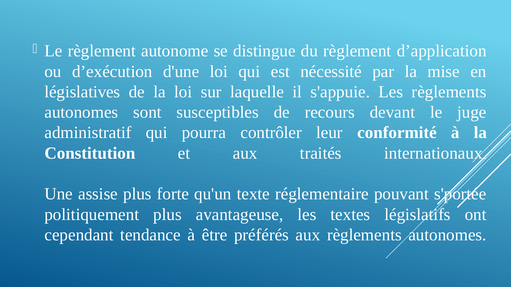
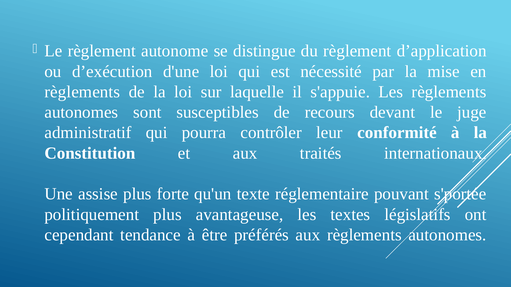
législatives at (82, 92): législatives -> règlements
